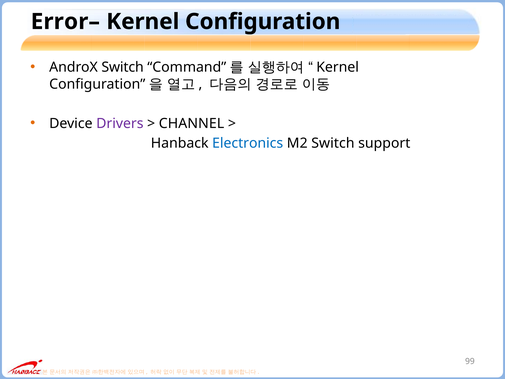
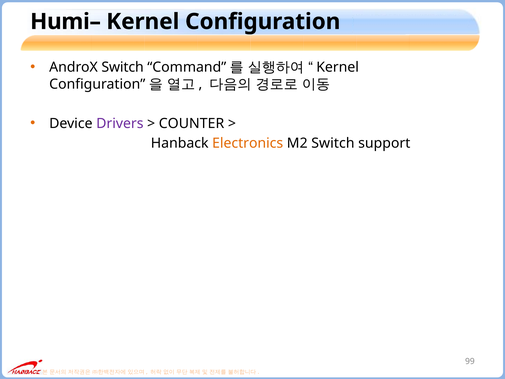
Error–: Error– -> Humi–
CHANNEL: CHANNEL -> COUNTER
Electronics colour: blue -> orange
